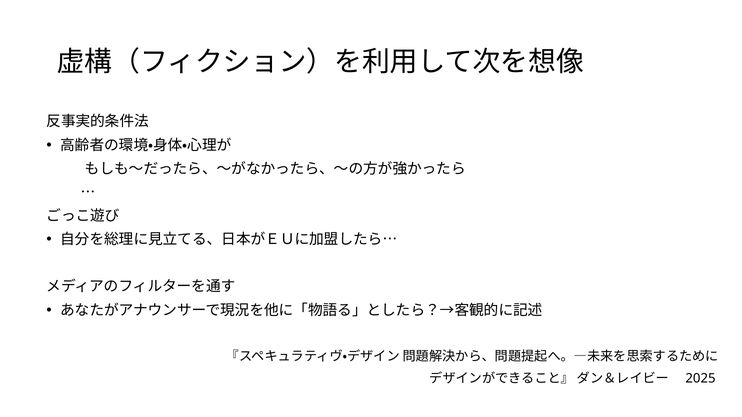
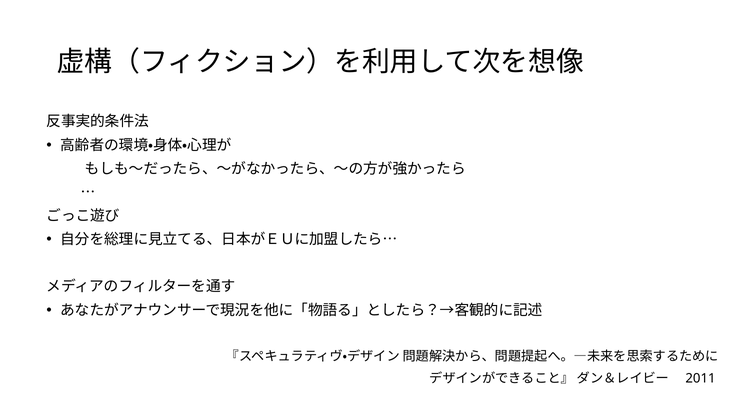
2025: 2025 -> 2011
